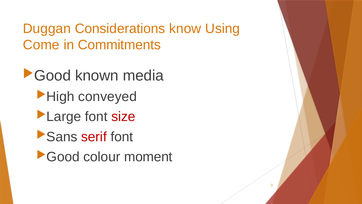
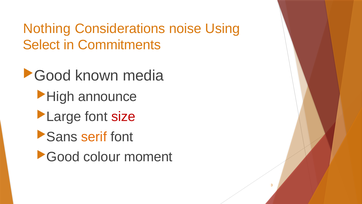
Duggan: Duggan -> Nothing
know: know -> noise
Come: Come -> Select
conveyed: conveyed -> announce
serif colour: red -> orange
